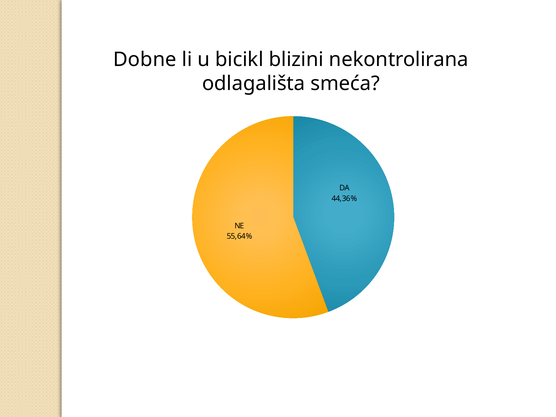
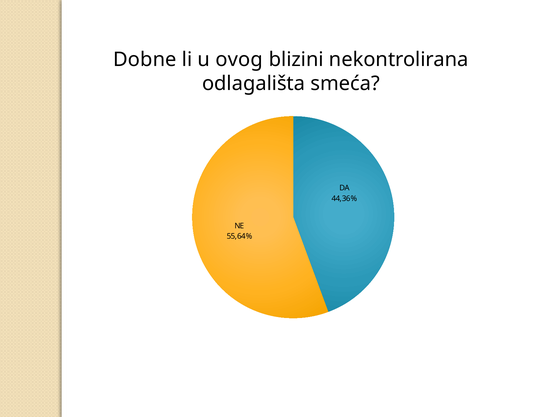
bicikl: bicikl -> ovog
